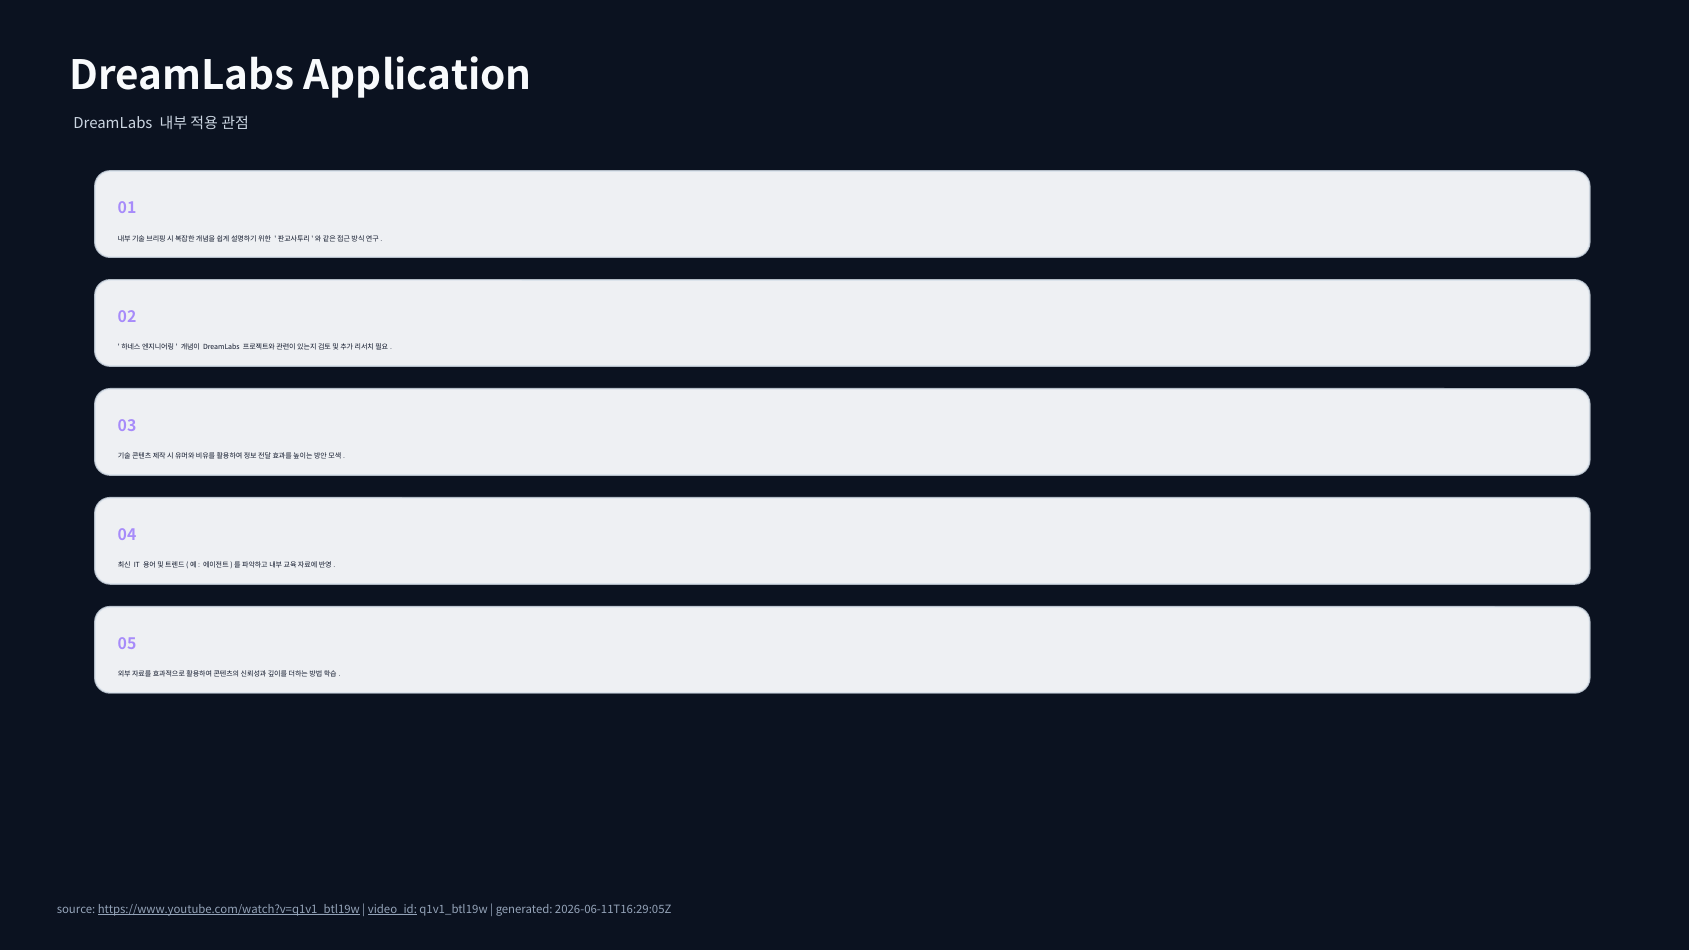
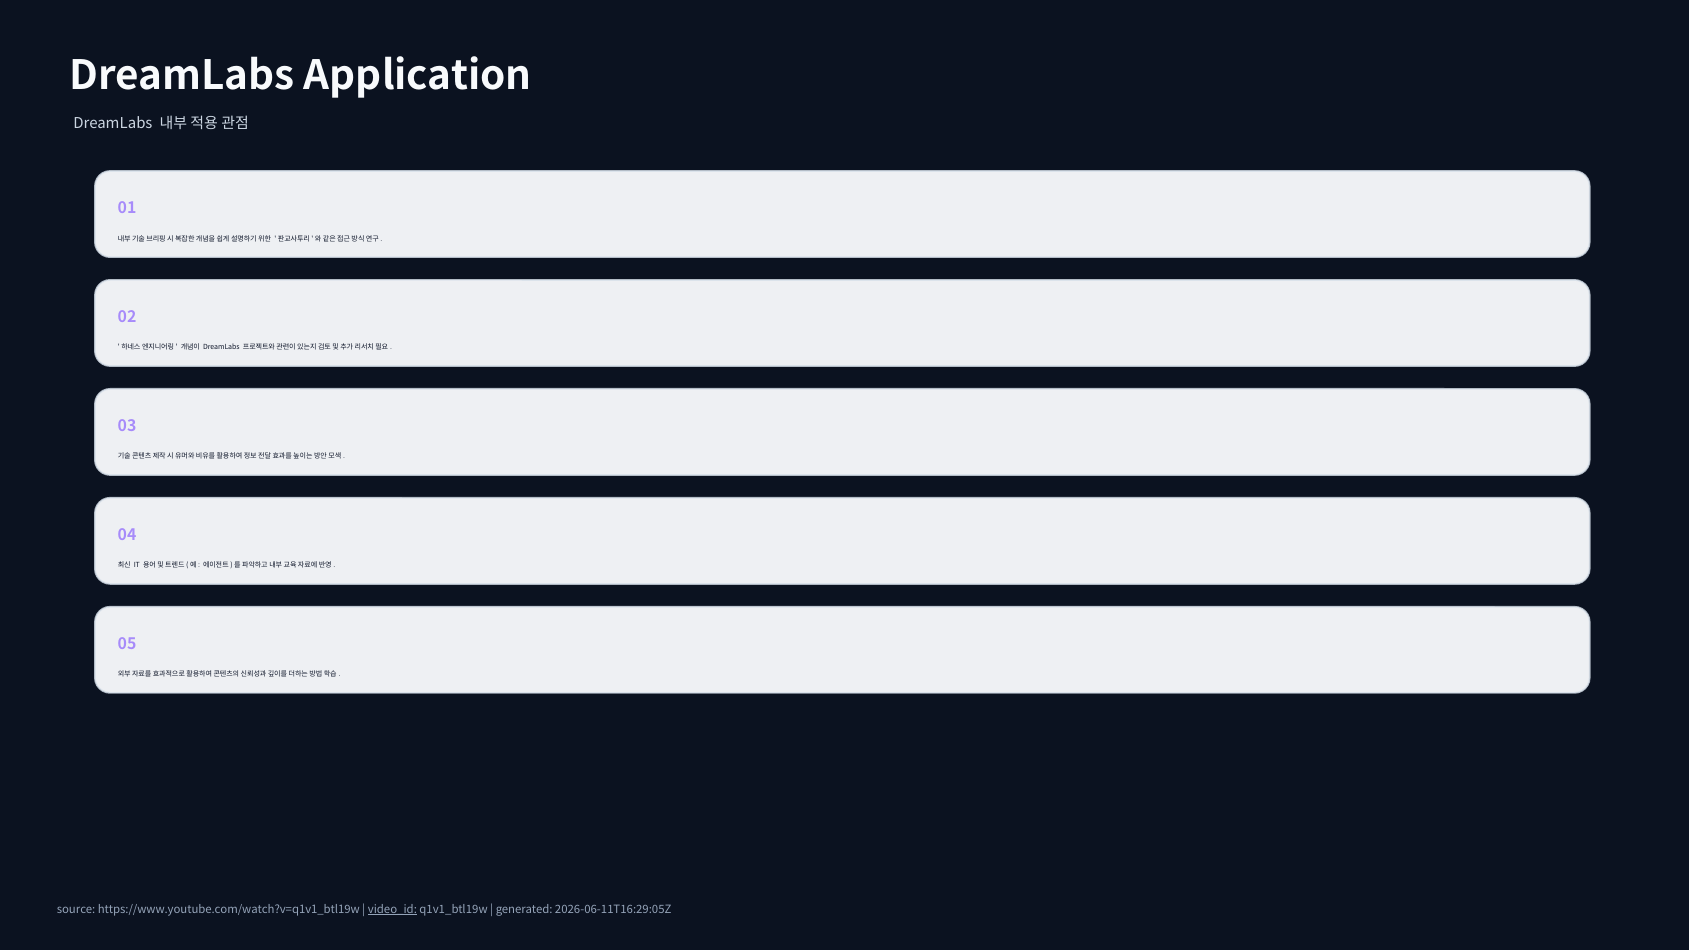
https://www.youtube.com/watch?v=q1v1_btl19w underline: present -> none
